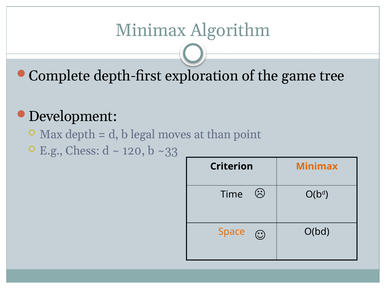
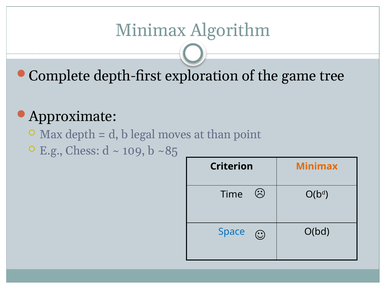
Development: Development -> Approximate
120: 120 -> 109
~33: ~33 -> ~85
Space colour: orange -> blue
